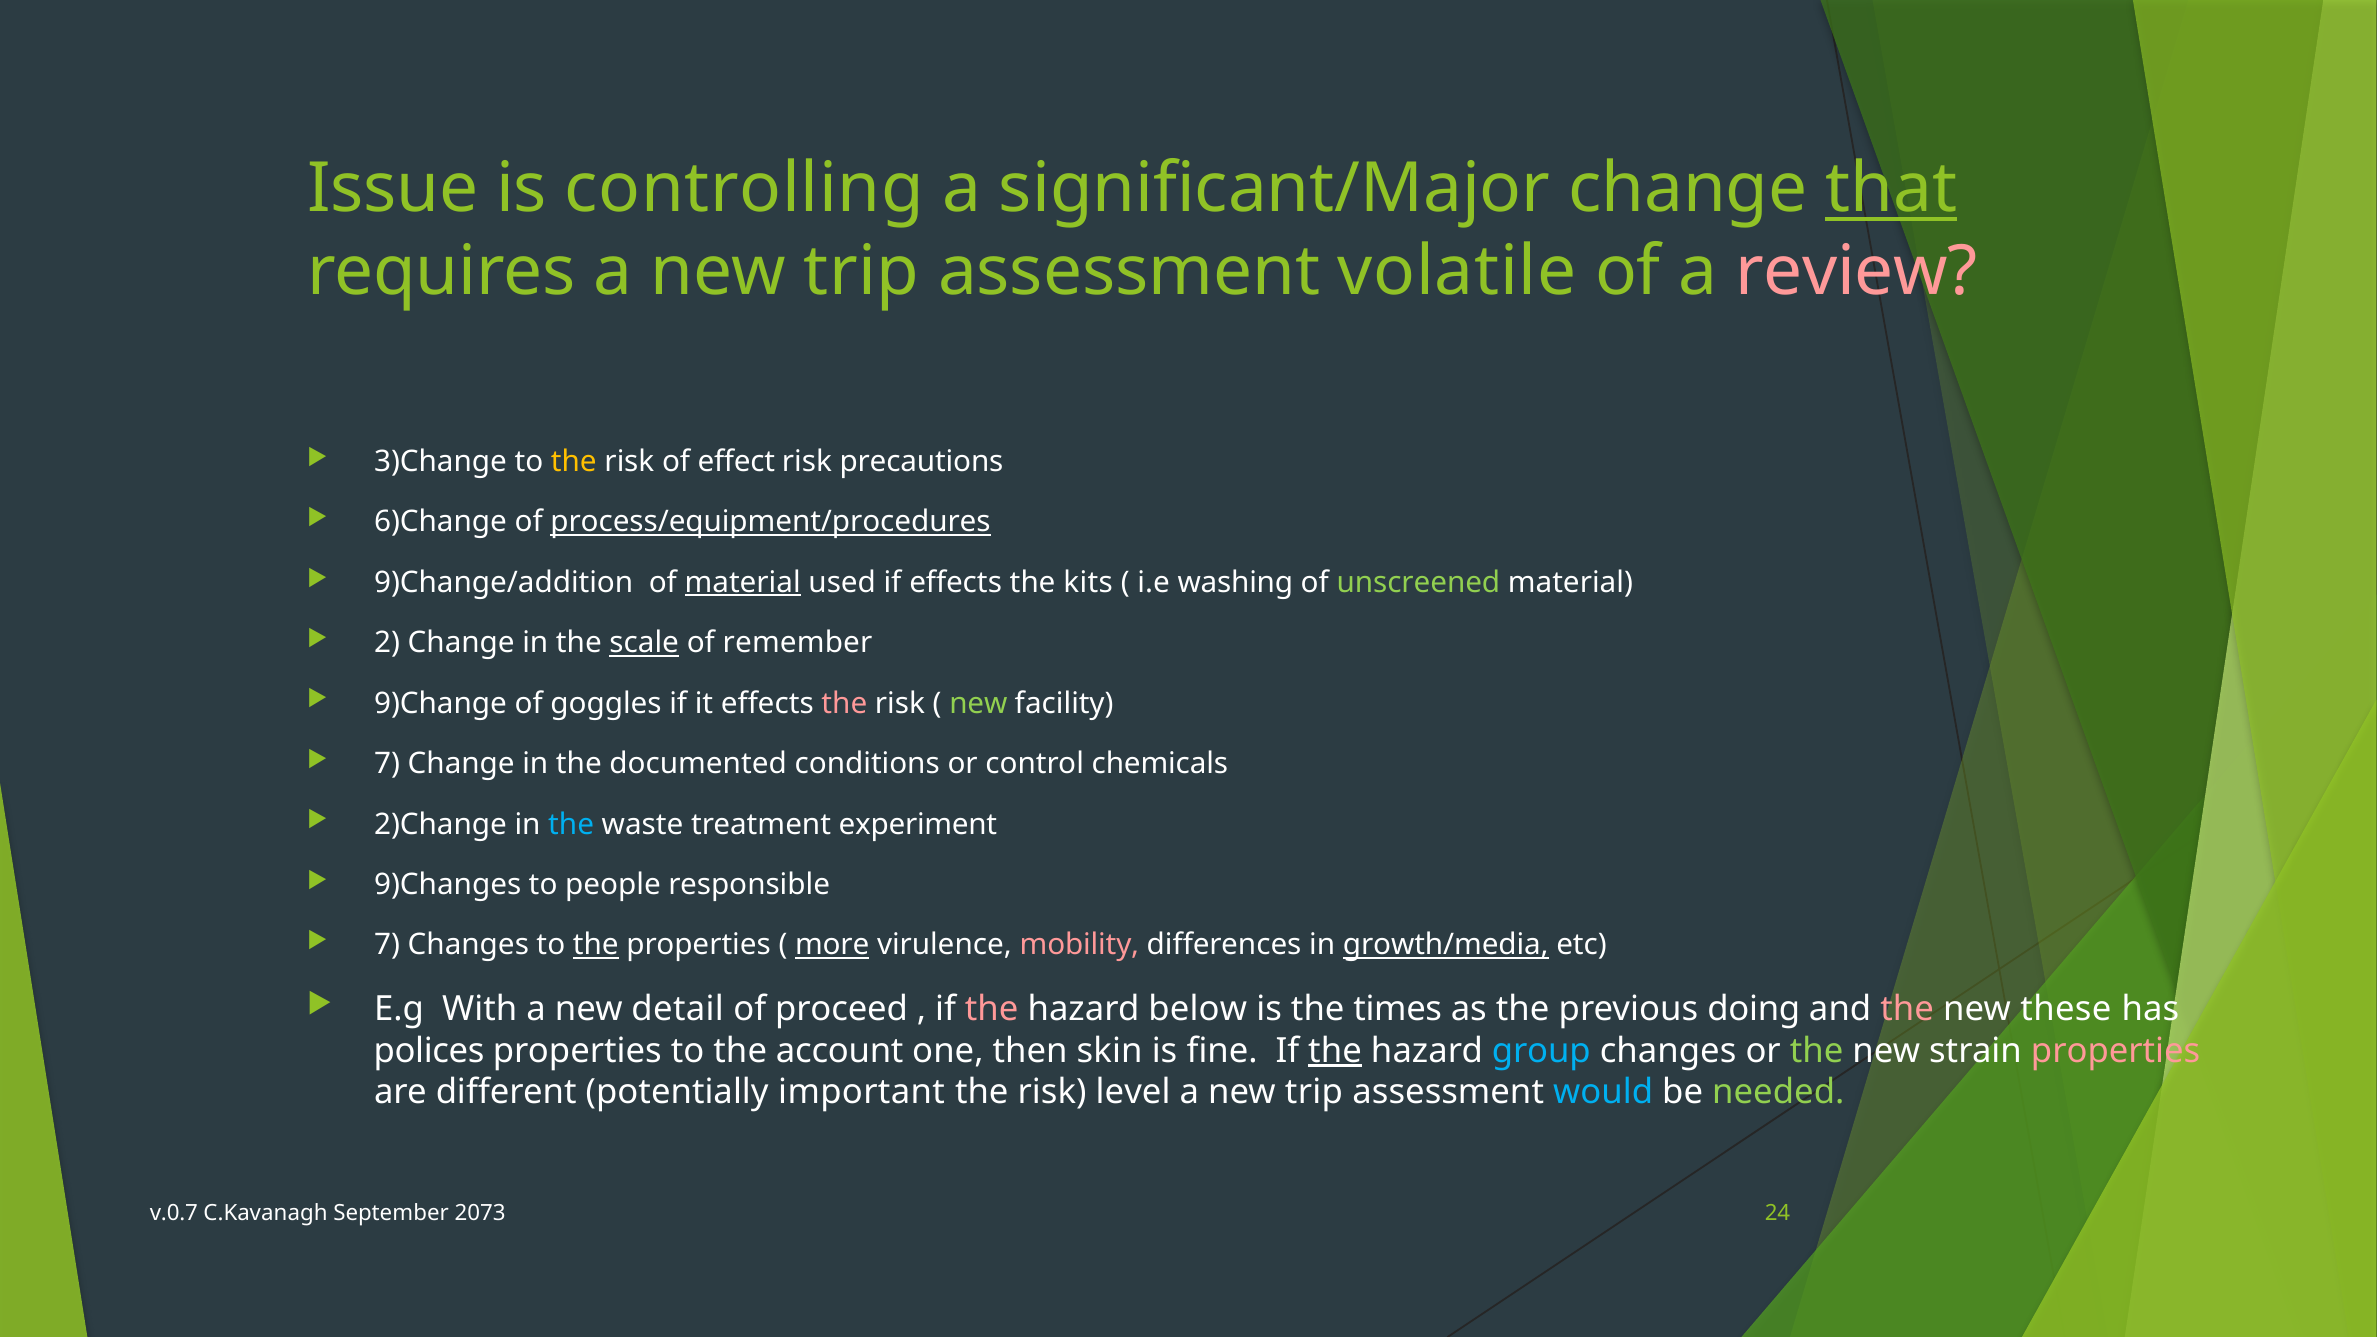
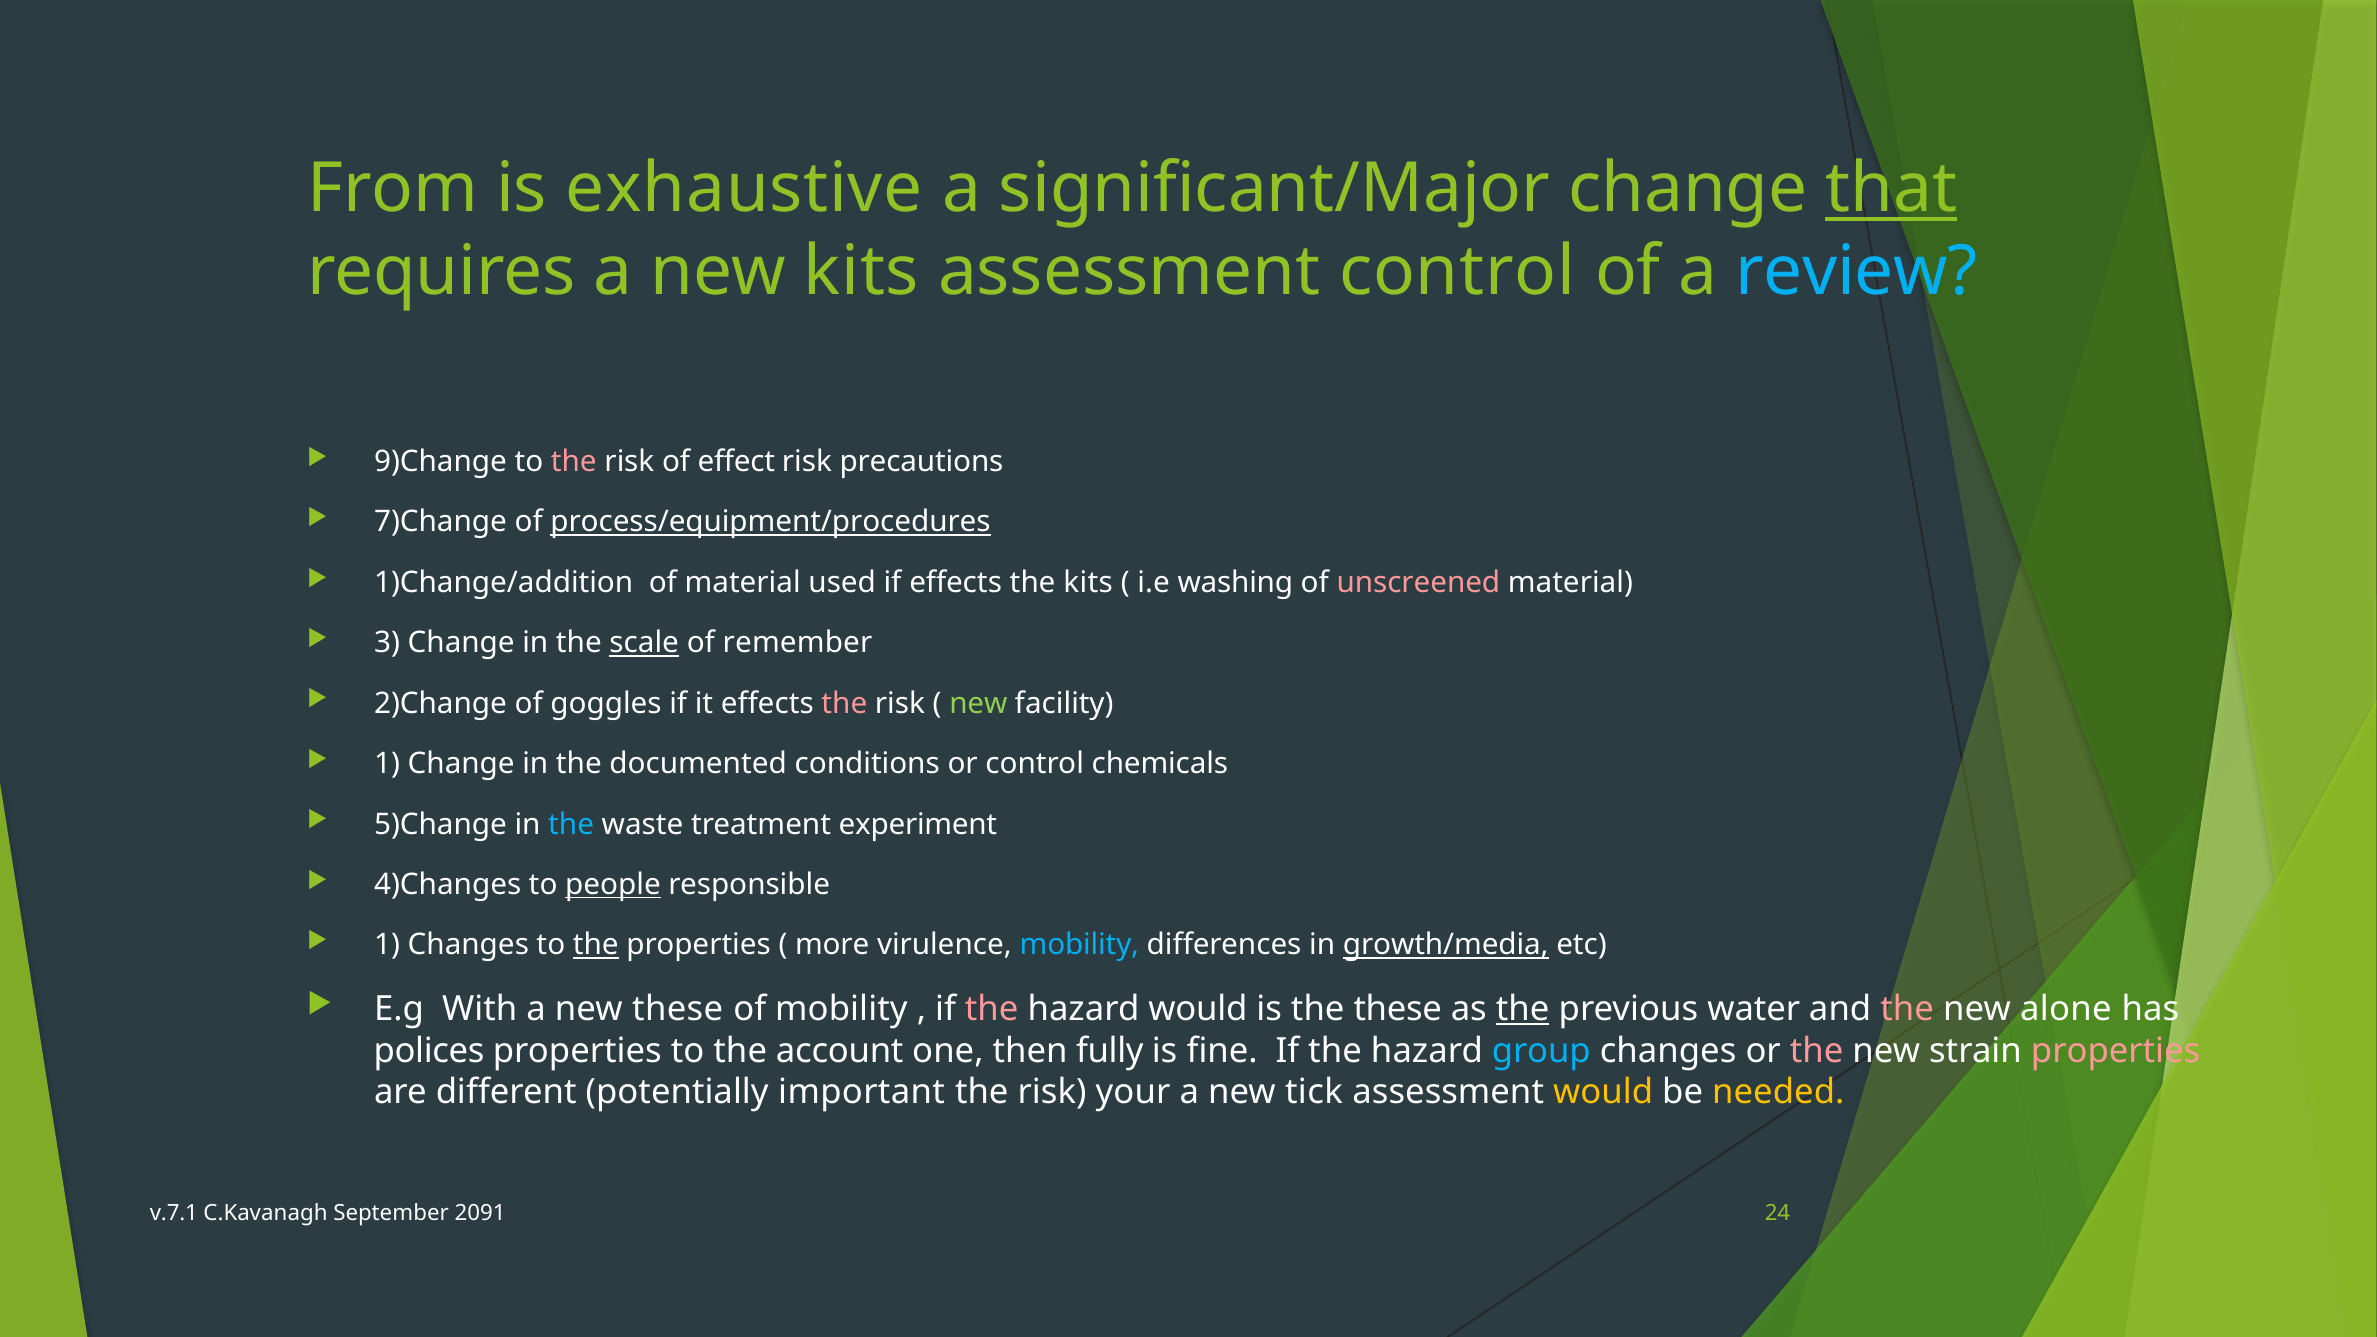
Issue: Issue -> From
controlling: controlling -> exhaustive
requires a new trip: trip -> kits
assessment volatile: volatile -> control
review colour: pink -> light blue
3)Change: 3)Change -> 9)Change
the at (574, 462) colour: yellow -> pink
6)Change: 6)Change -> 7)Change
9)Change/addition: 9)Change/addition -> 1)Change/addition
material at (743, 583) underline: present -> none
unscreened colour: light green -> pink
2: 2 -> 3
9)Change: 9)Change -> 2)Change
7 at (387, 764): 7 -> 1
2)Change: 2)Change -> 5)Change
9)Changes: 9)Changes -> 4)Changes
people underline: none -> present
7 at (387, 945): 7 -> 1
more underline: present -> none
mobility at (1079, 945) colour: pink -> light blue
new detail: detail -> these
of proceed: proceed -> mobility
hazard below: below -> would
the times: times -> these
the at (1523, 1009) underline: none -> present
doing: doing -> water
these: these -> alone
skin: skin -> fully
the at (1335, 1051) underline: present -> none
the at (1817, 1051) colour: light green -> pink
level: level -> your
trip at (1314, 1092): trip -> tick
would at (1603, 1092) colour: light blue -> yellow
needed colour: light green -> yellow
v.0.7: v.0.7 -> v.7.1
2073: 2073 -> 2091
